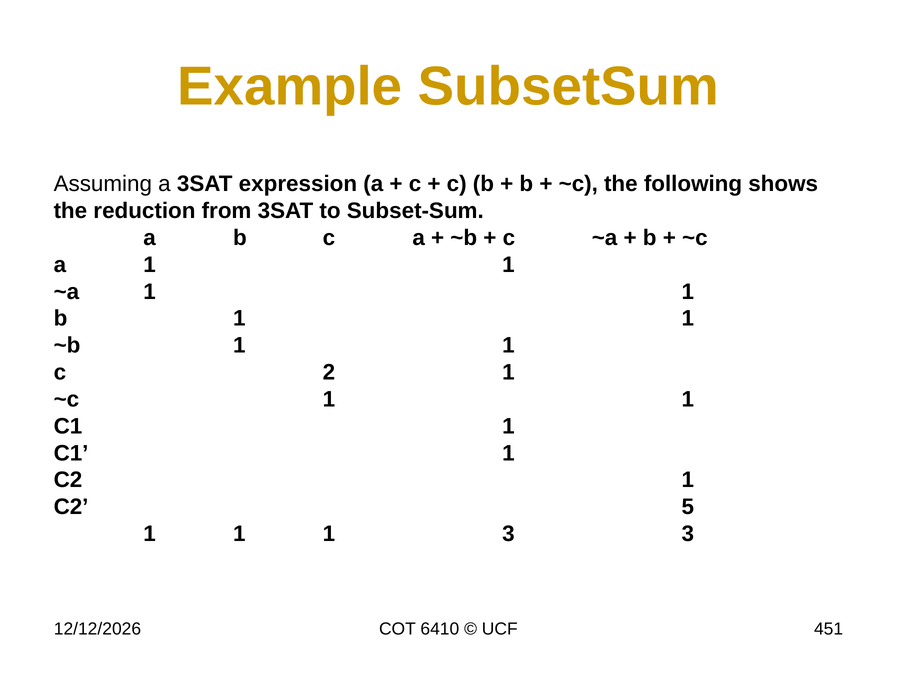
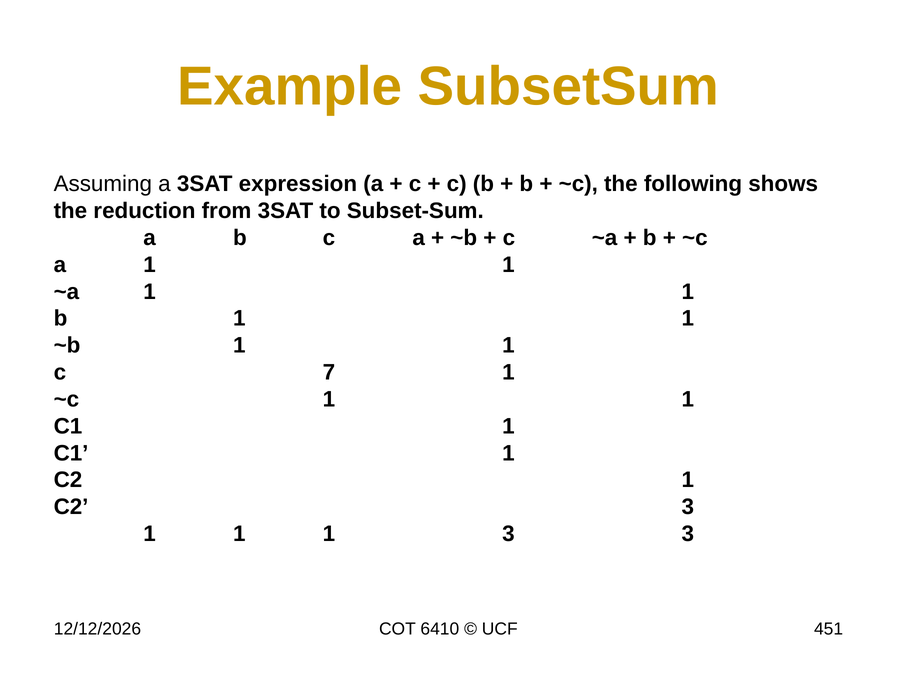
2: 2 -> 7
C2 5: 5 -> 3
